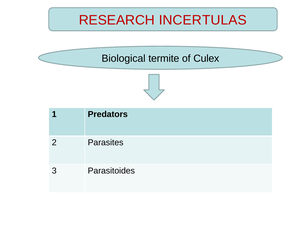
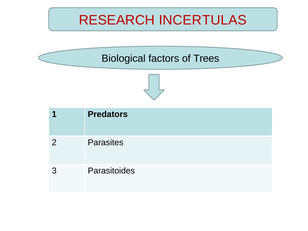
termite: termite -> factors
Culex: Culex -> Trees
